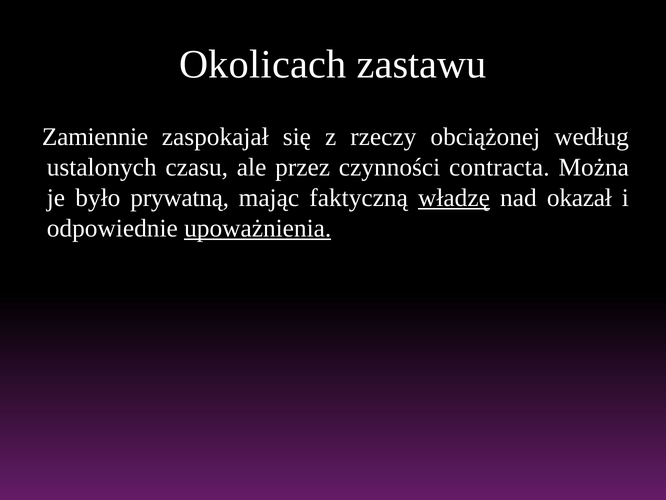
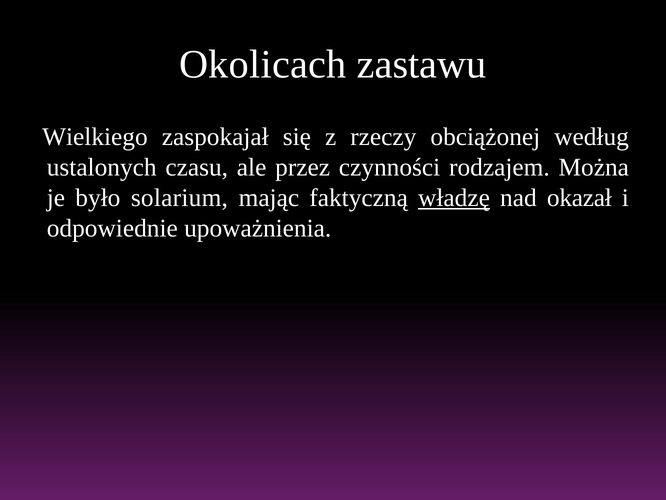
Zamiennie: Zamiennie -> Wielkiego
contracta: contracta -> rodzajem
prywatną: prywatną -> solarium
upoważnienia underline: present -> none
